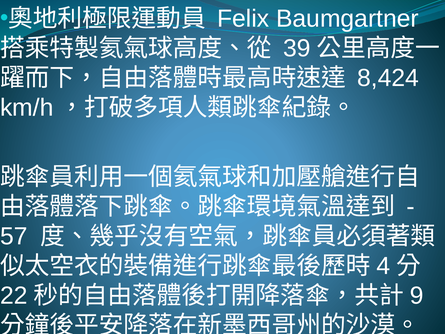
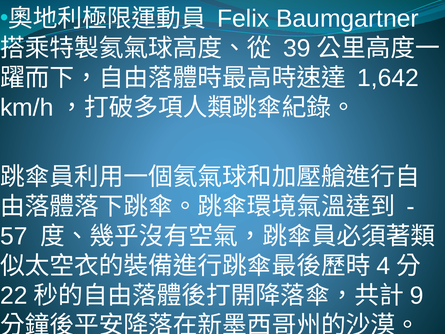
8,424: 8,424 -> 1,642
